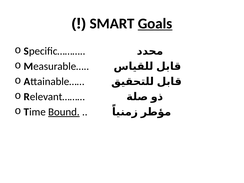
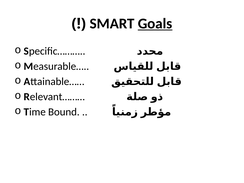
Bound underline: present -> none
